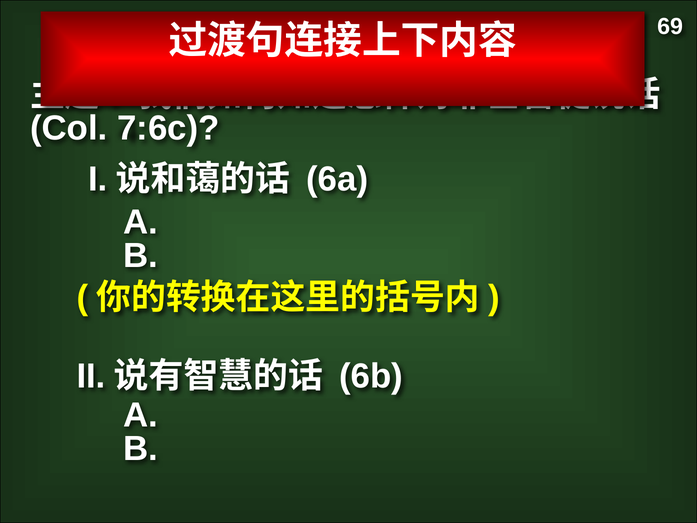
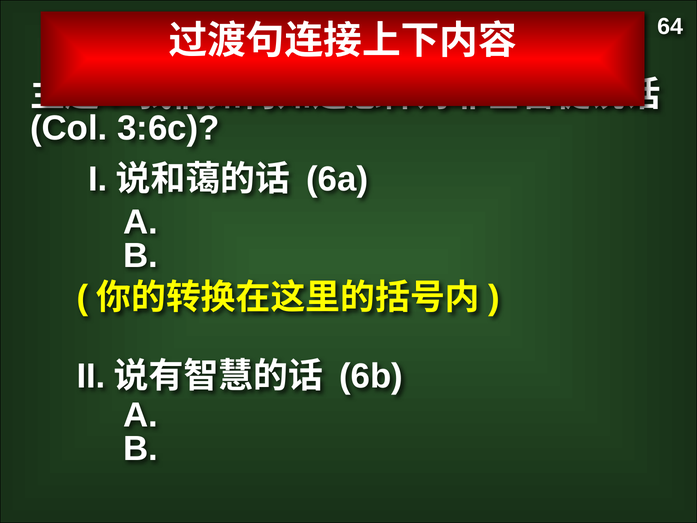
69: 69 -> 64
7:6c: 7:6c -> 3:6c
